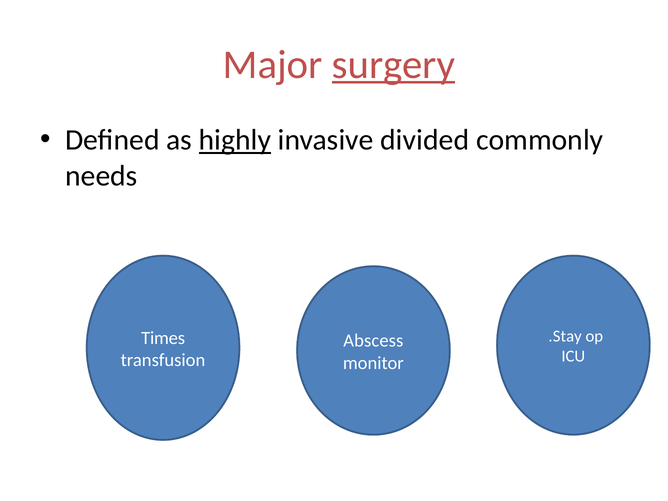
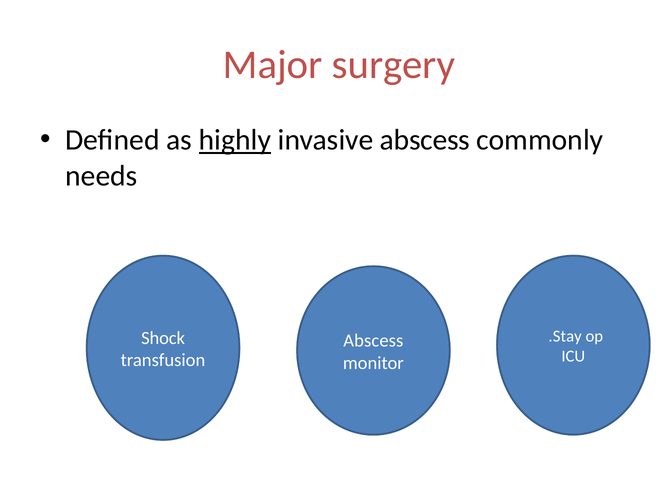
surgery underline: present -> none
invasive divided: divided -> abscess
Times: Times -> Shock
